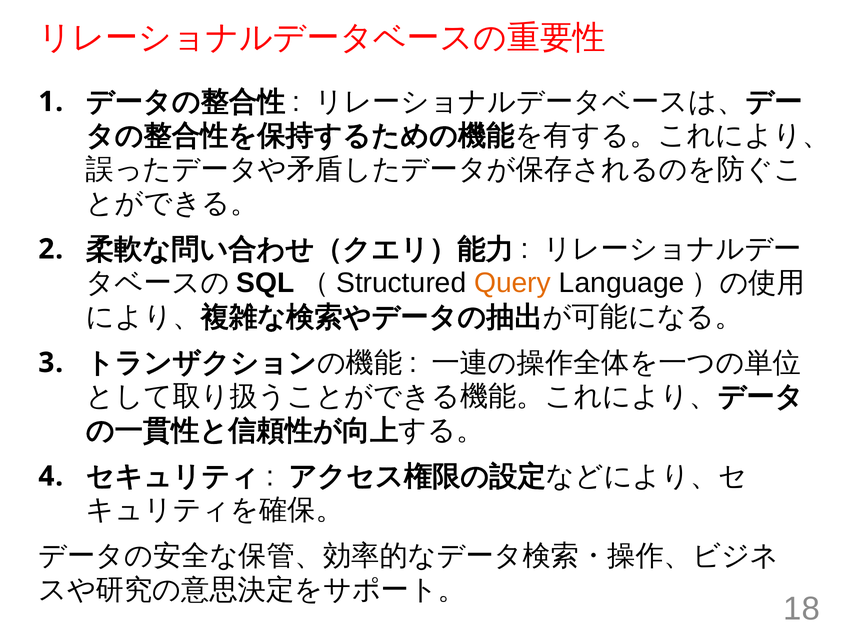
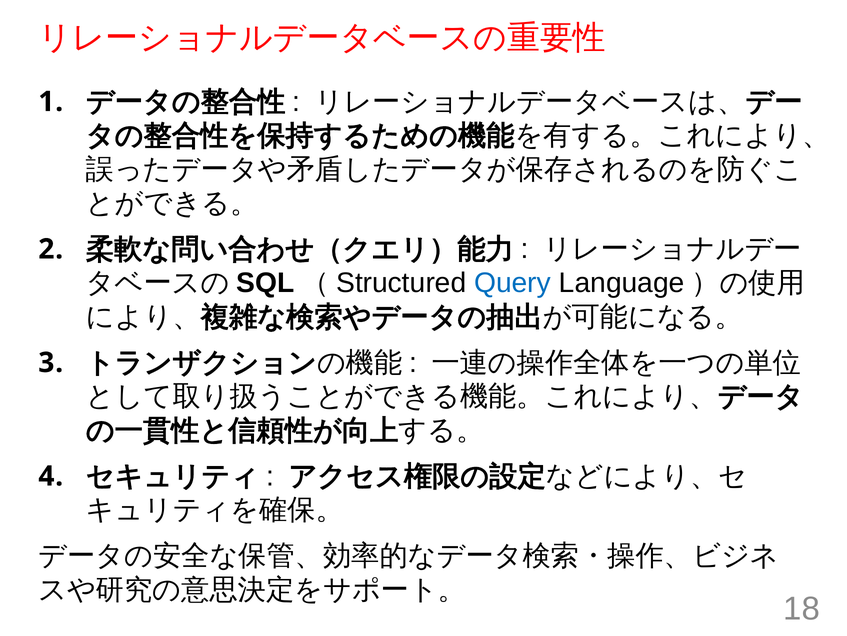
Query colour: orange -> blue
